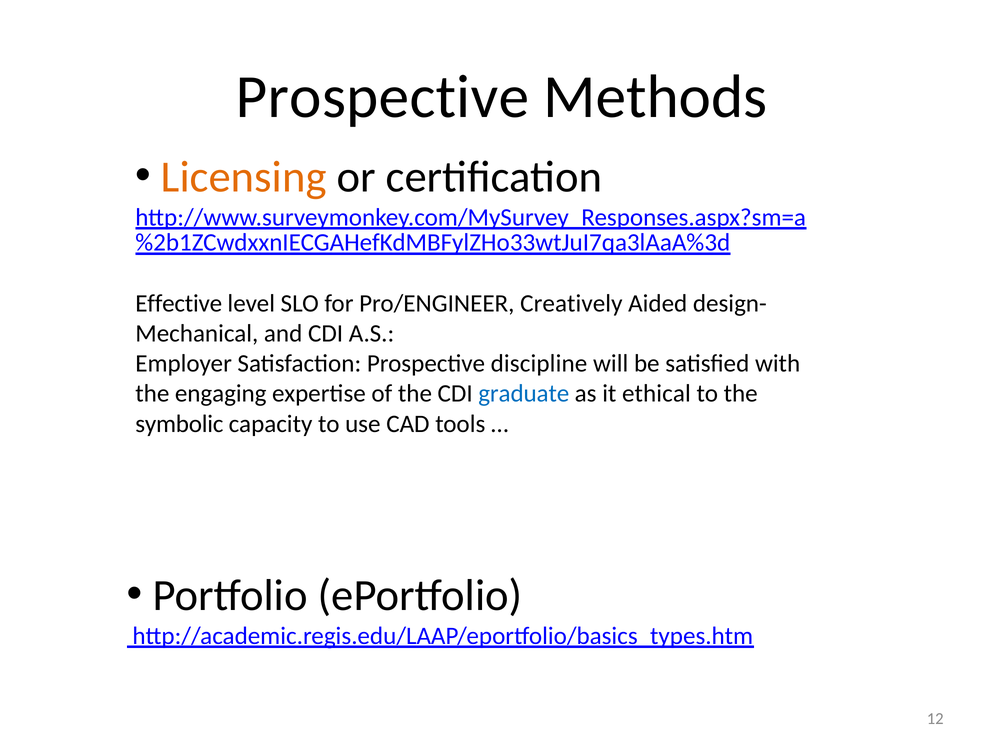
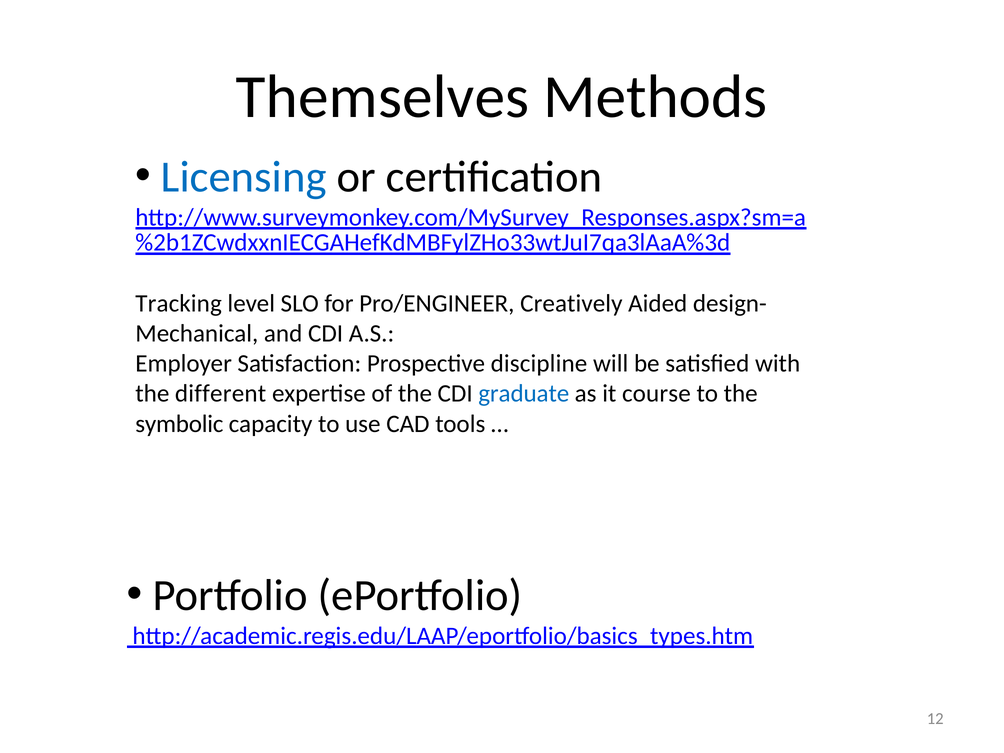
Prospective at (383, 97): Prospective -> Themselves
Licensing colour: orange -> blue
Effective: Effective -> Tracking
engaging: engaging -> different
ethical: ethical -> course
